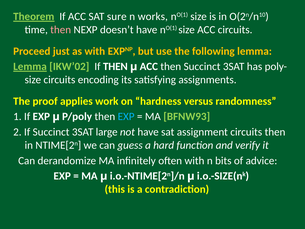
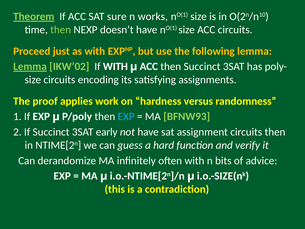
then at (61, 30) colour: pink -> light green
If THEN: THEN -> WITH
large: large -> early
